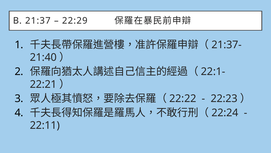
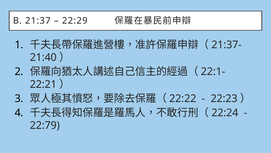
22:11: 22:11 -> 22:79
